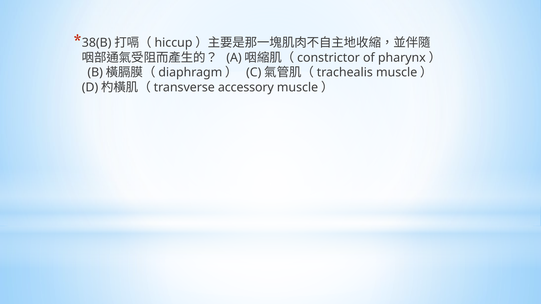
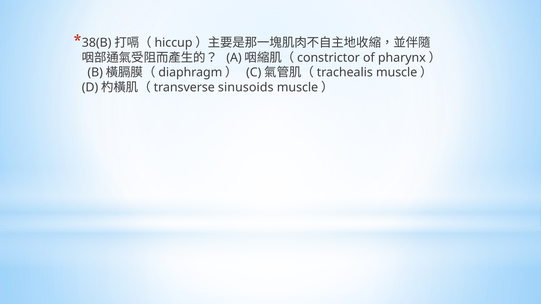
accessory: accessory -> sinusoids
